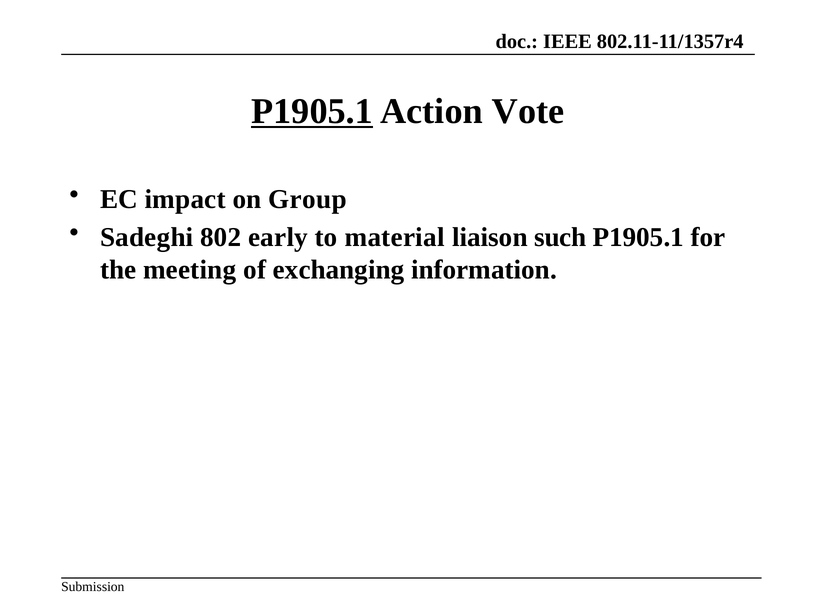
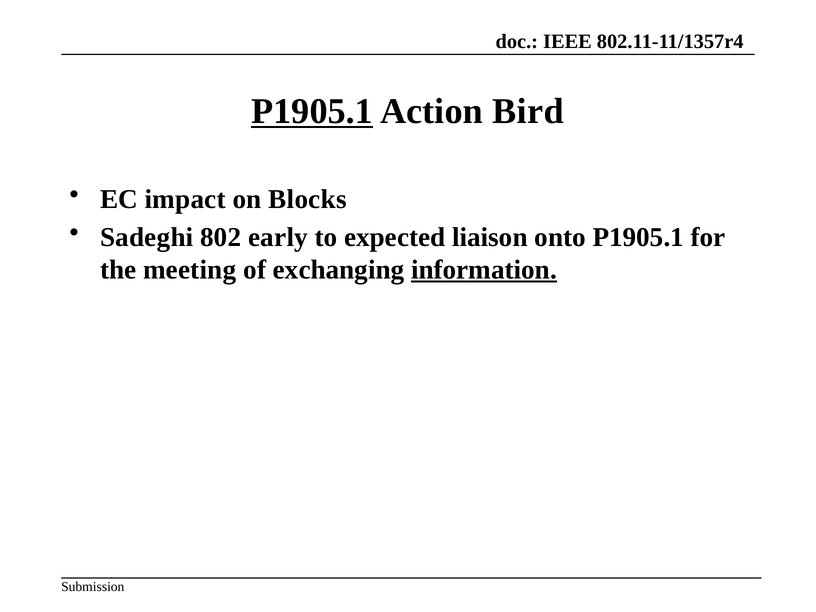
Vote: Vote -> Bird
Group: Group -> Blocks
material: material -> expected
such: such -> onto
information underline: none -> present
